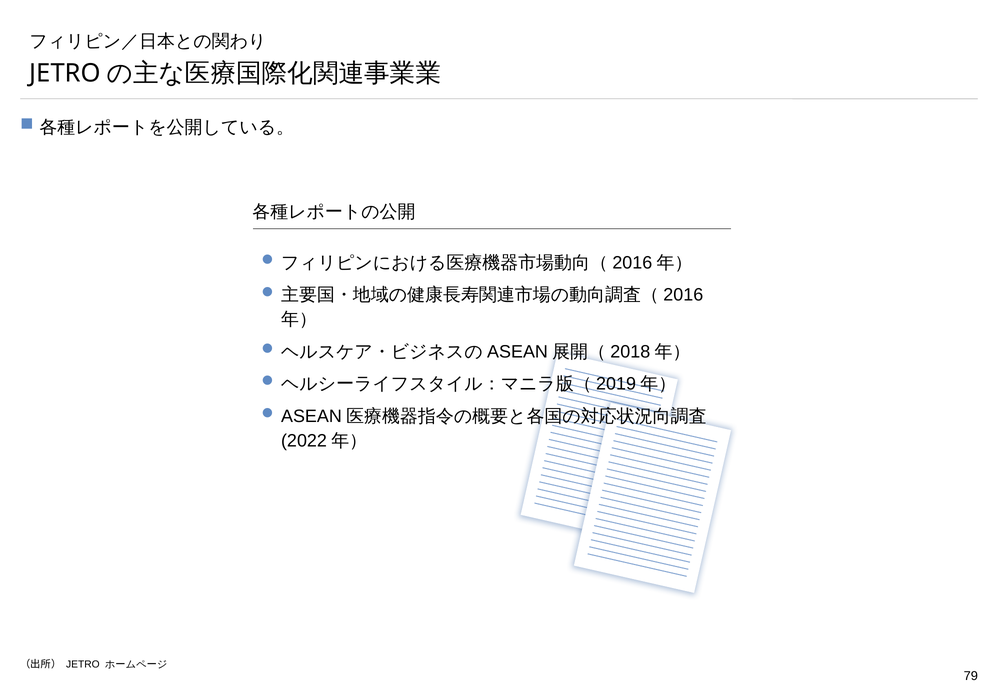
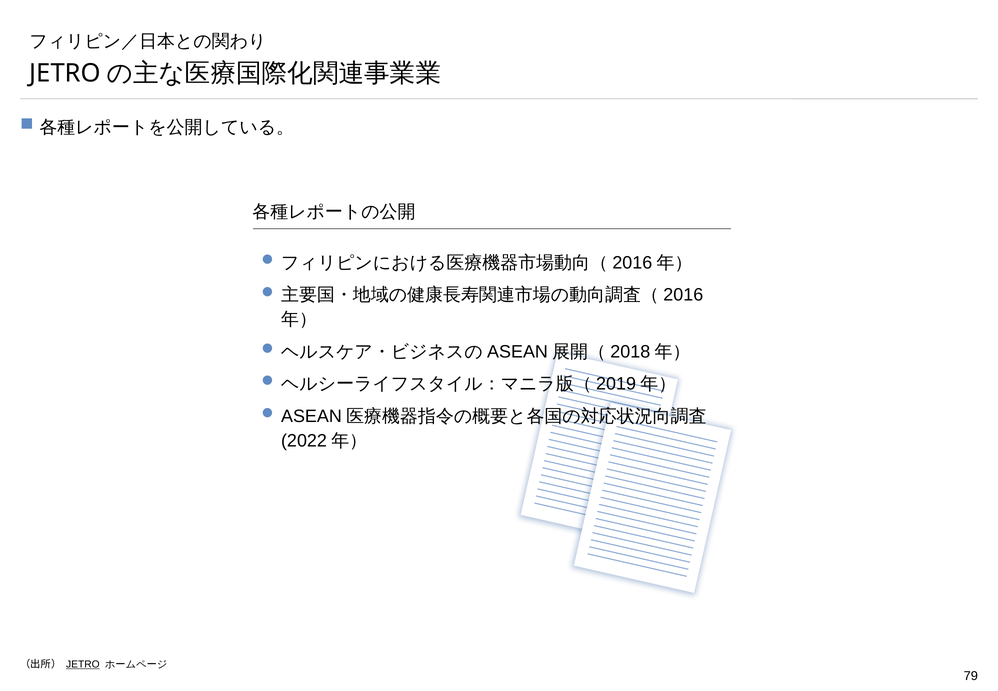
JETRO underline: none -> present
